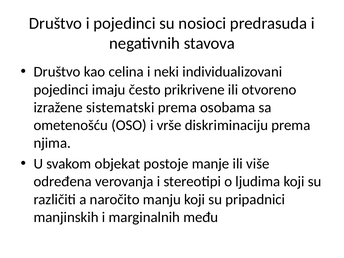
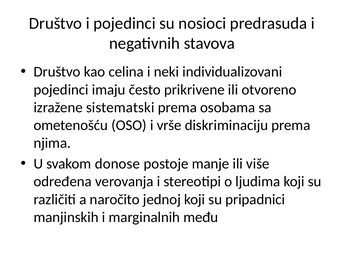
objekat: objekat -> donose
manju: manju -> jednoj
